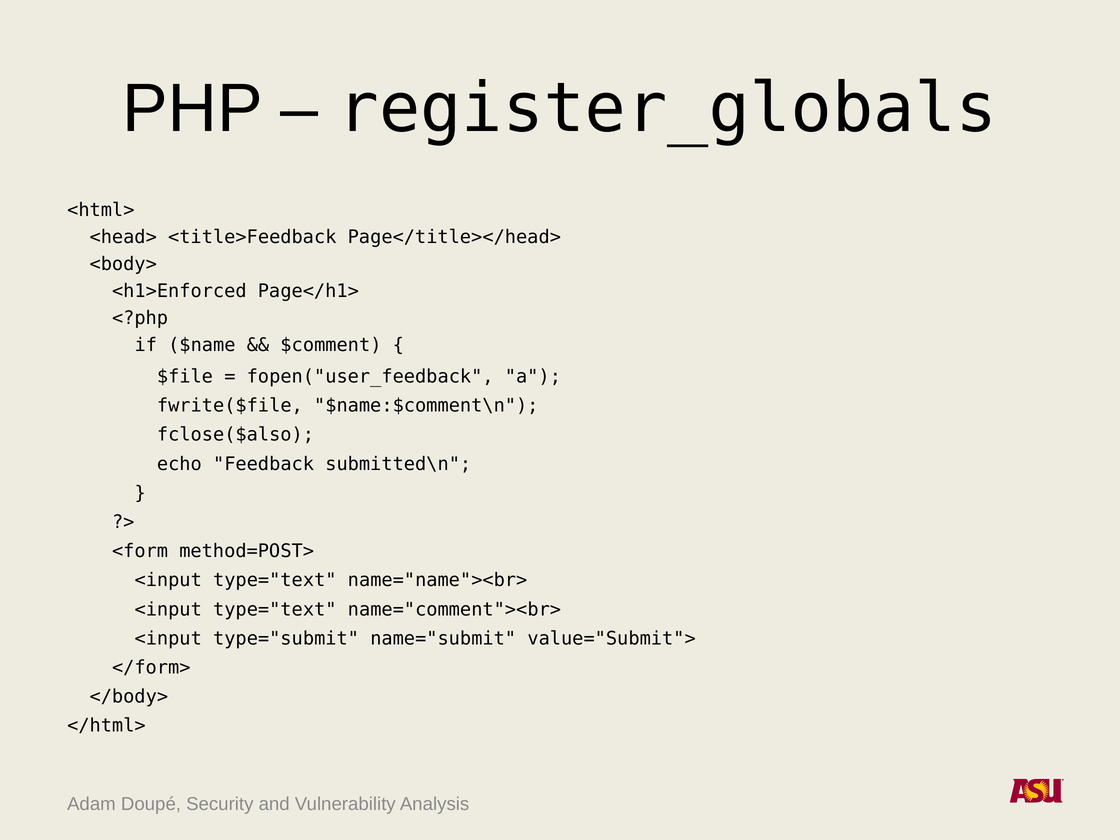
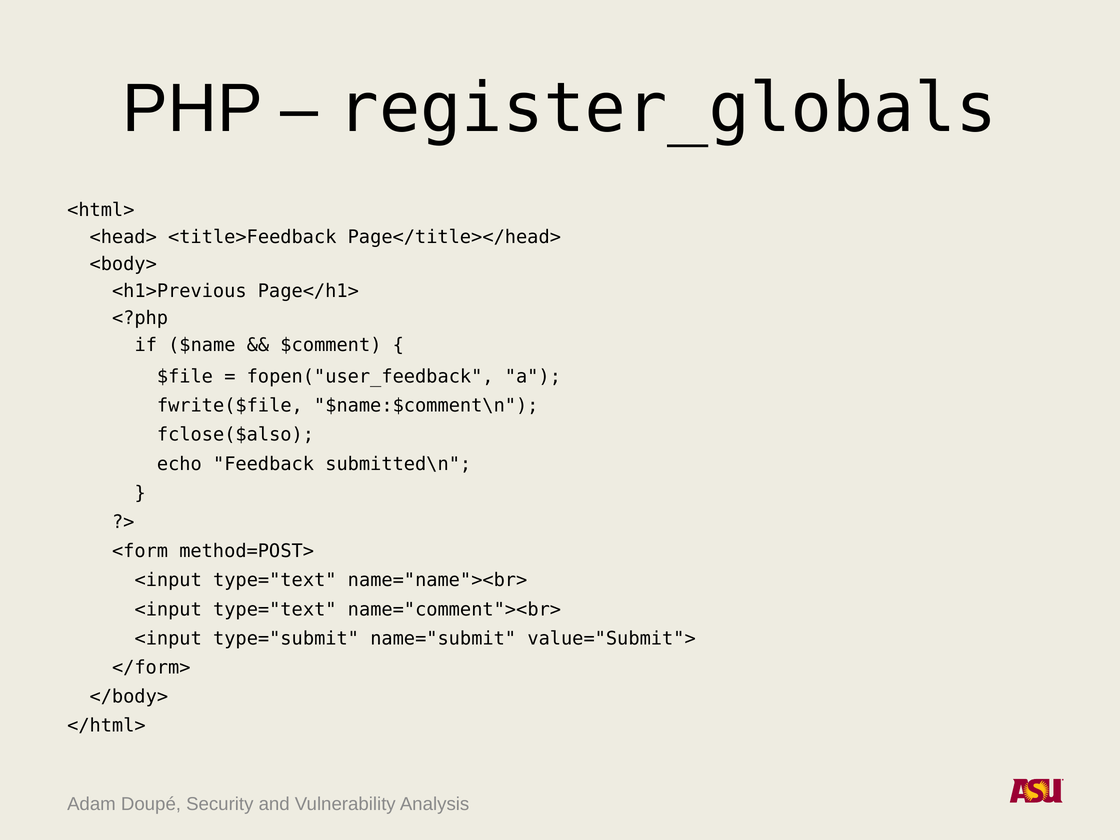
<h1>Enforced: <h1>Enforced -> <h1>Previous
